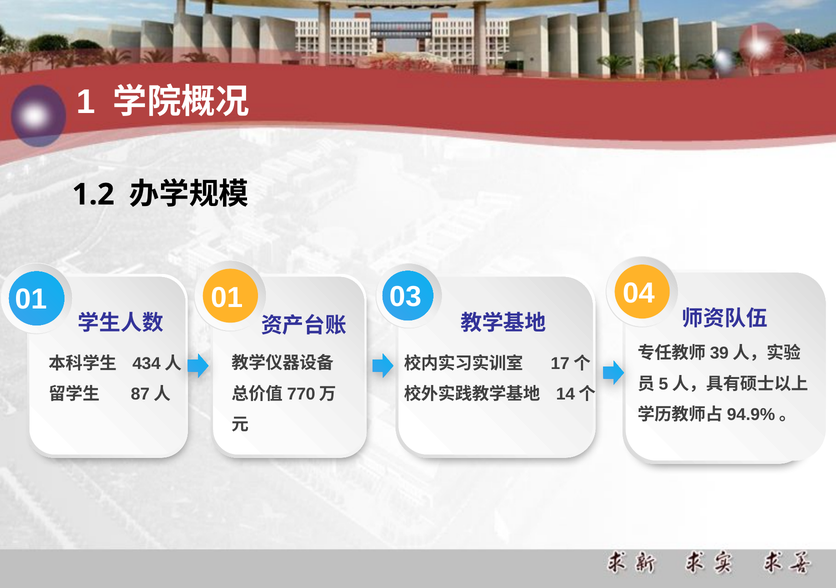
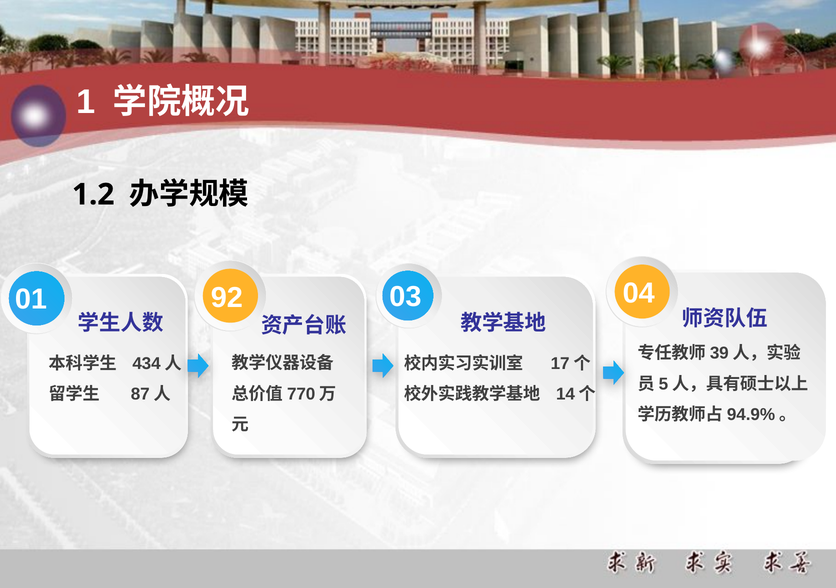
01 01: 01 -> 92
